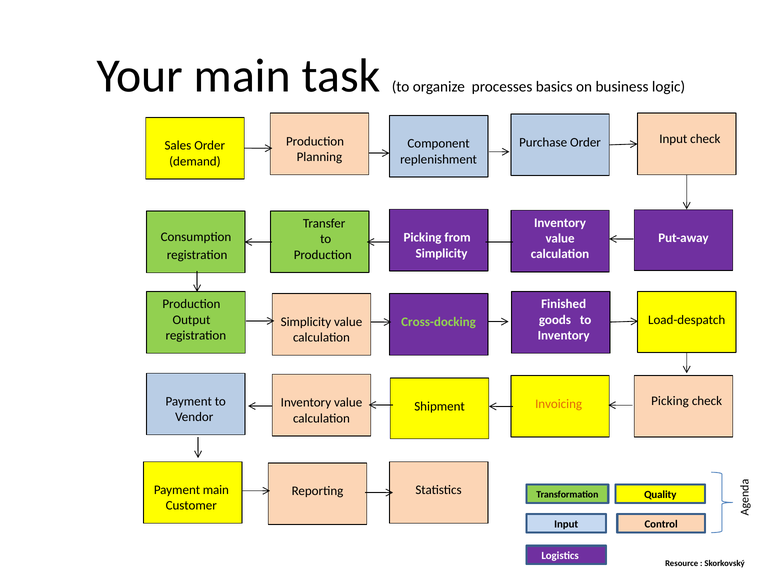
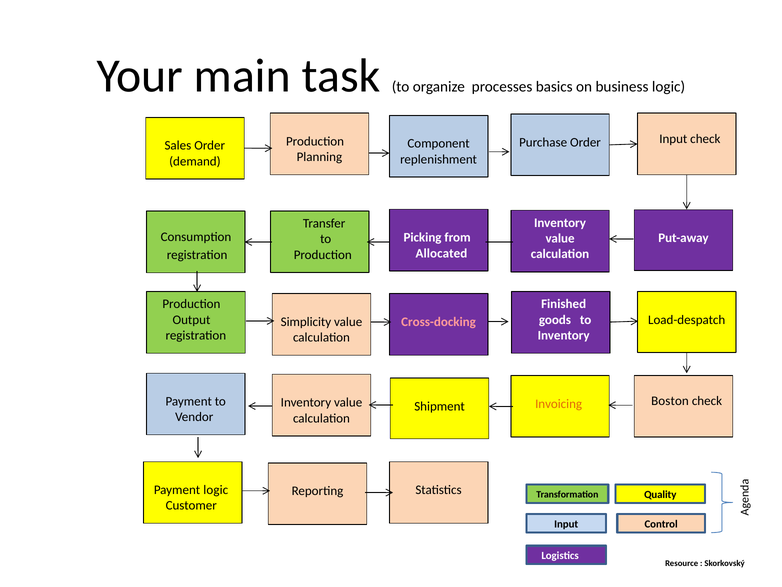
Simplicity at (442, 253): Simplicity -> Allocated
Cross-docking colour: light green -> pink
Picking at (670, 401): Picking -> Boston
Payment main: main -> logic
